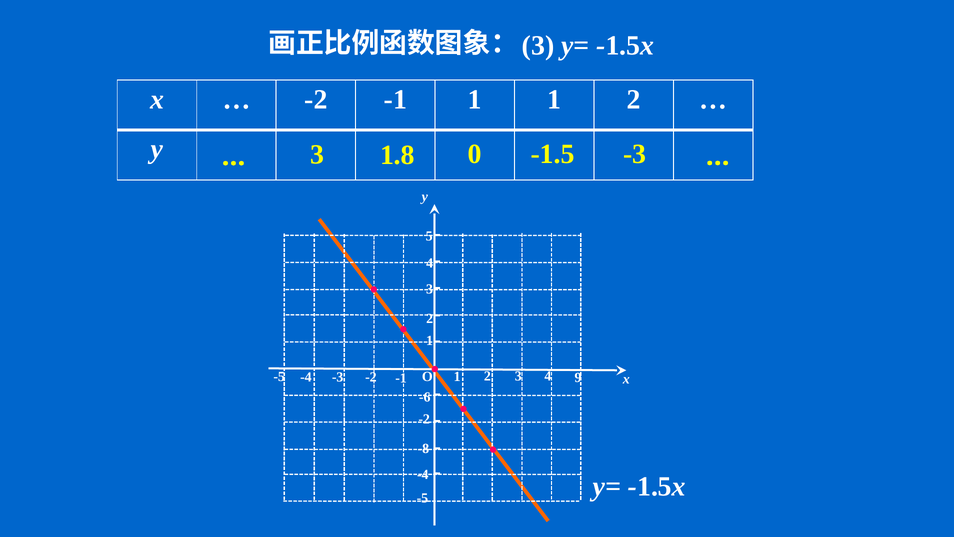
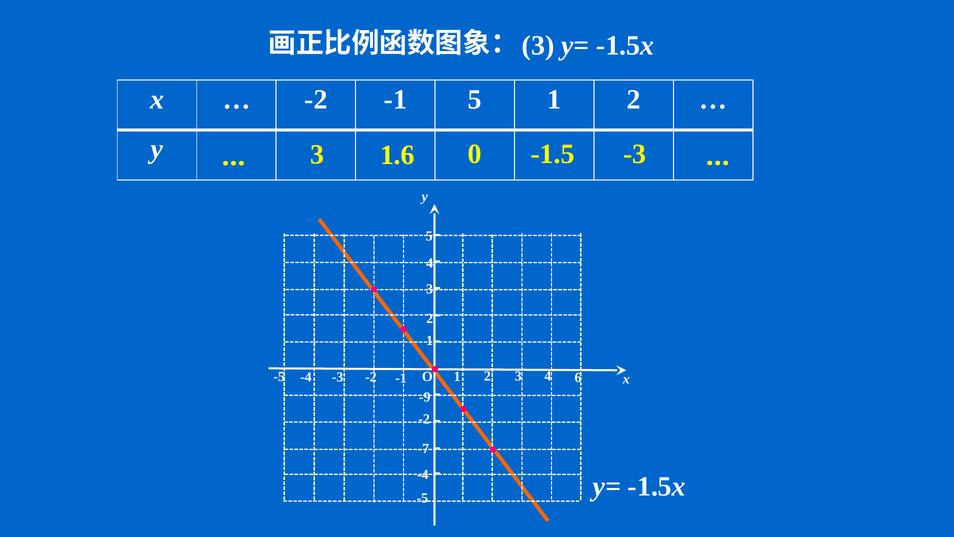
-1 1: 1 -> 5
1.8: 1.8 -> 1.6
9: 9 -> 6
-6: -6 -> -9
-8: -8 -> -7
